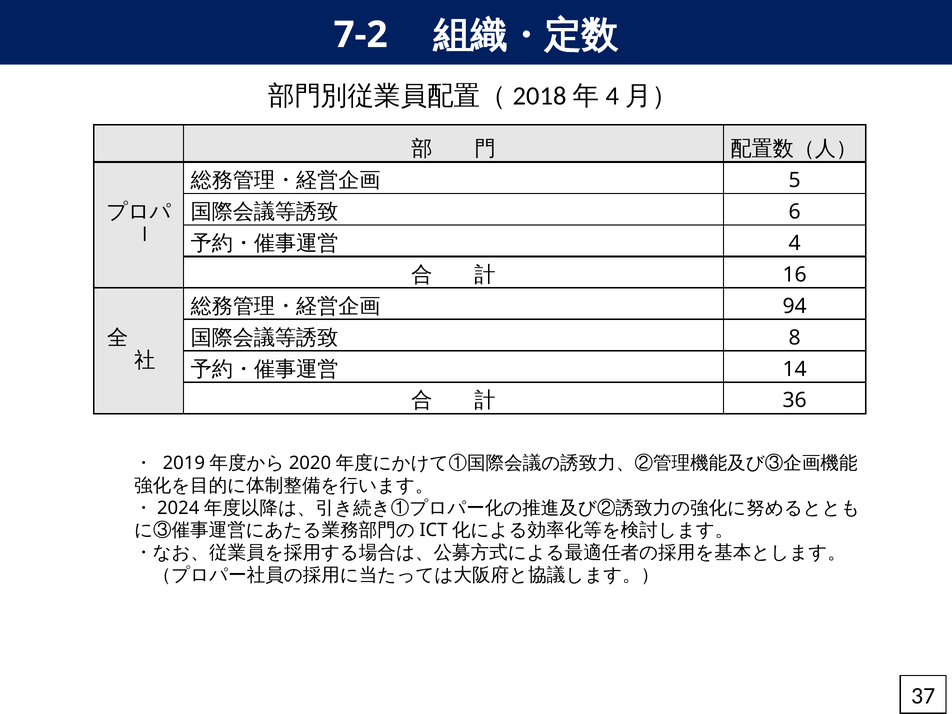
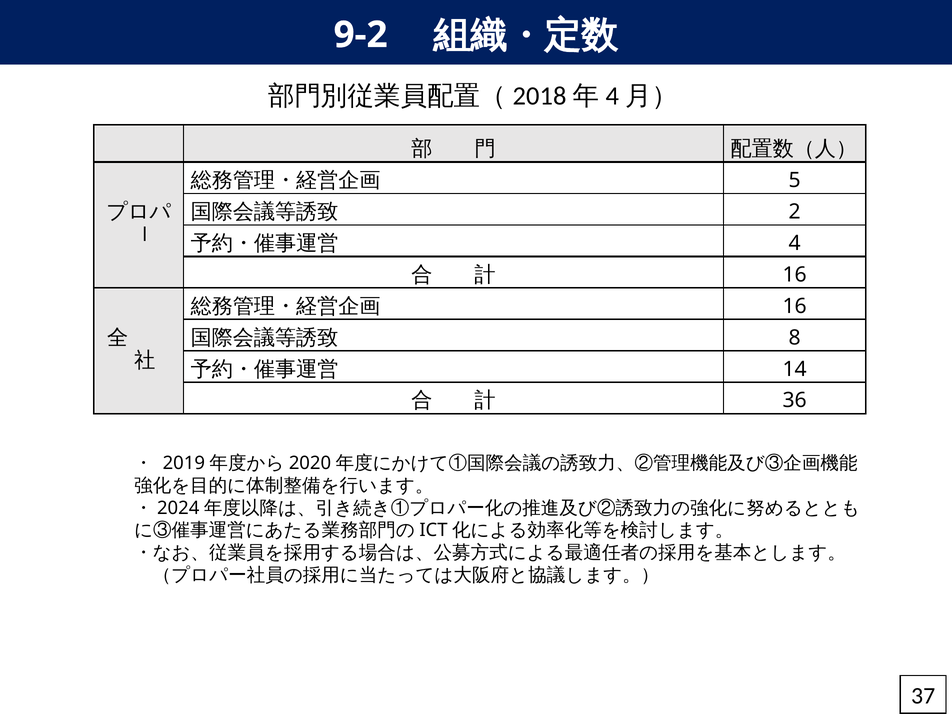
7-2: 7-2 -> 9-2
6: 6 -> 2
94 at (795, 306): 94 -> 16
